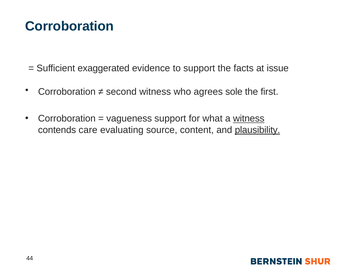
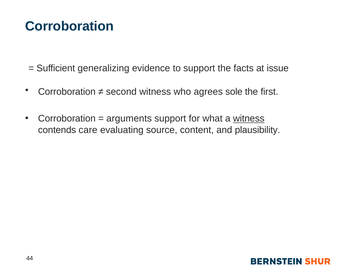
exaggerated: exaggerated -> generalizing
vagueness: vagueness -> arguments
plausibility underline: present -> none
